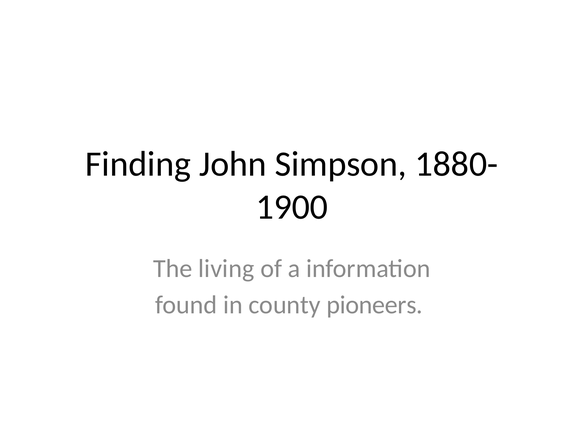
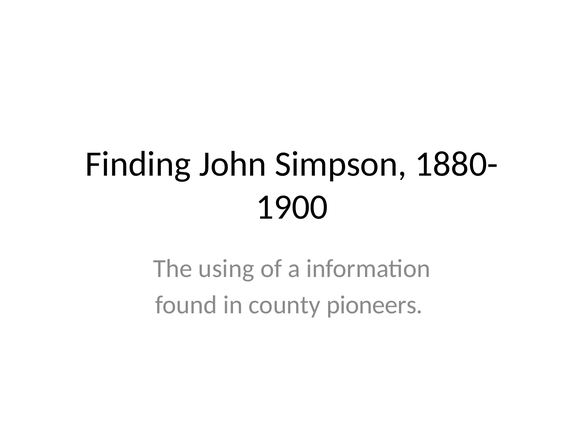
living: living -> using
